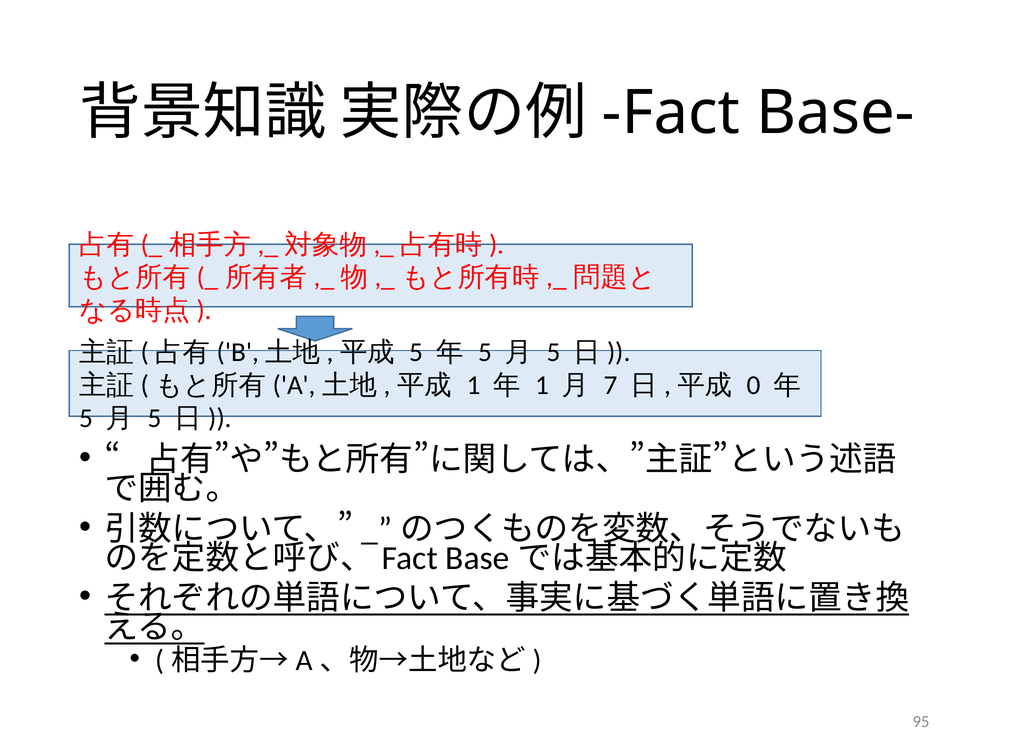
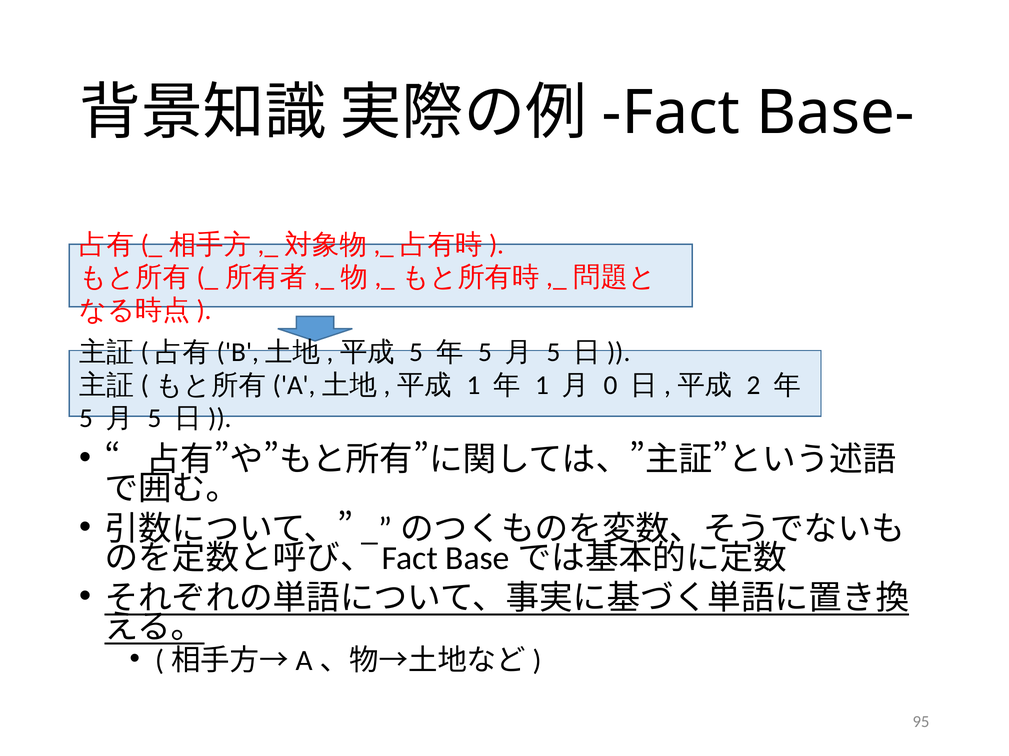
7: 7 -> 0
0: 0 -> 2
